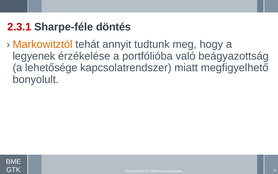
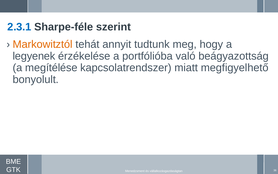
2.3.1 colour: red -> blue
döntés: döntés -> szerint
lehetősége: lehetősége -> megítélése
